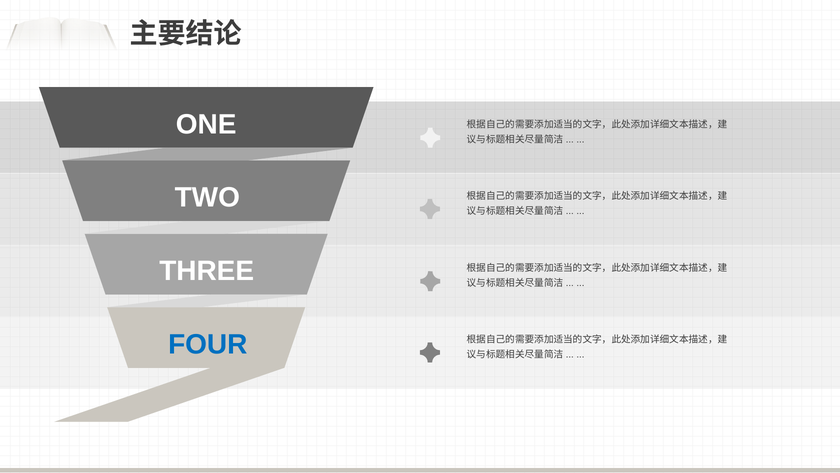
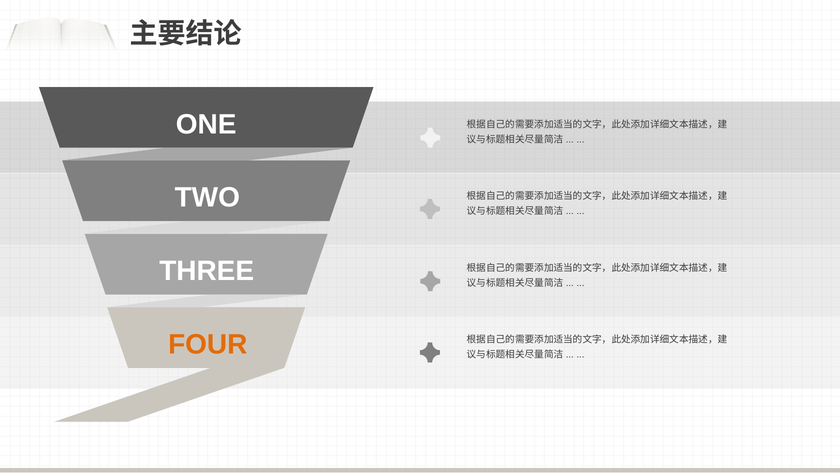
FOUR colour: blue -> orange
